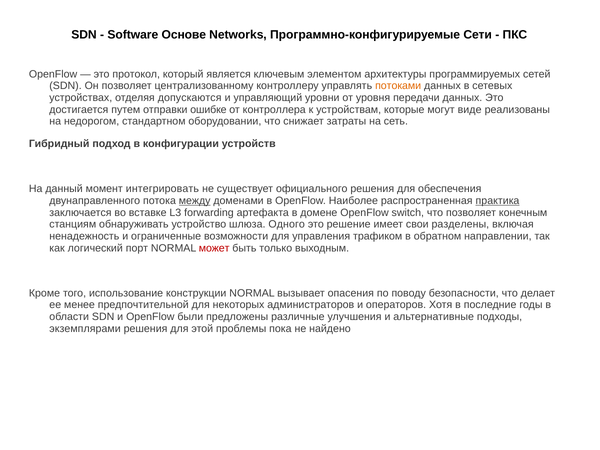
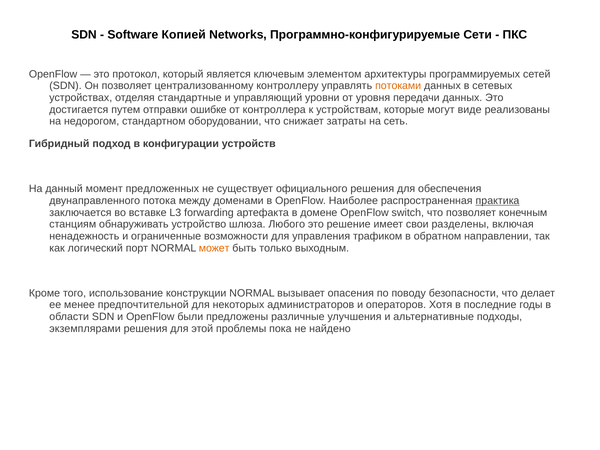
Основе: Основе -> Копией
допускаются: допускаются -> стандартные
интегрировать: интегрировать -> предложенных
между underline: present -> none
Одного: Одного -> Любого
может colour: red -> orange
